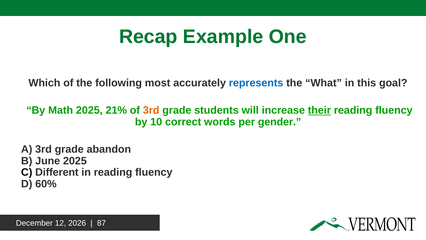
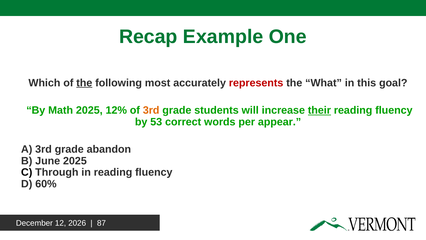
the at (84, 83) underline: none -> present
represents colour: blue -> red
21%: 21% -> 12%
10: 10 -> 53
gender: gender -> appear
Different: Different -> Through
